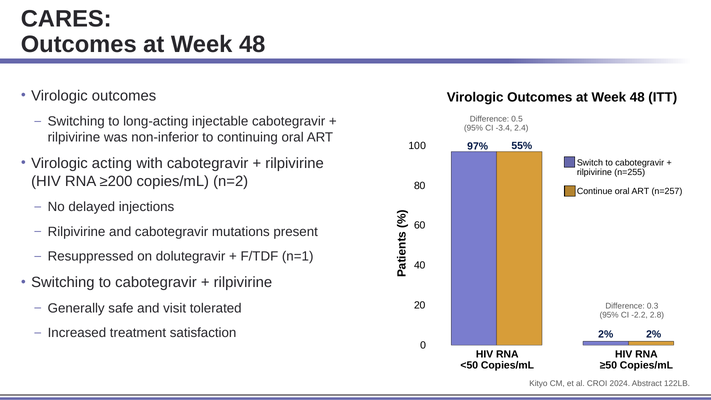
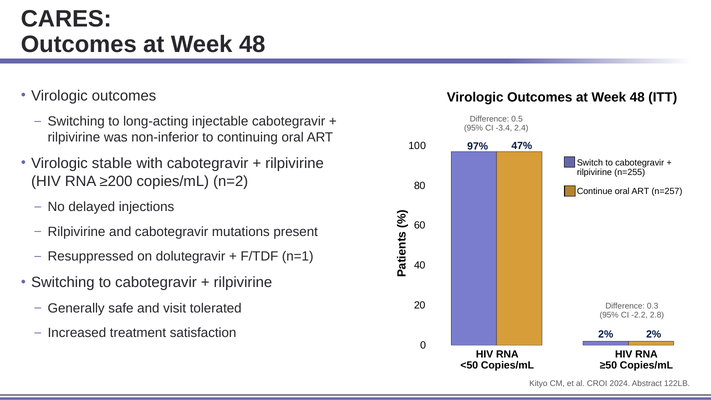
55%: 55% -> 47%
acting: acting -> stable
